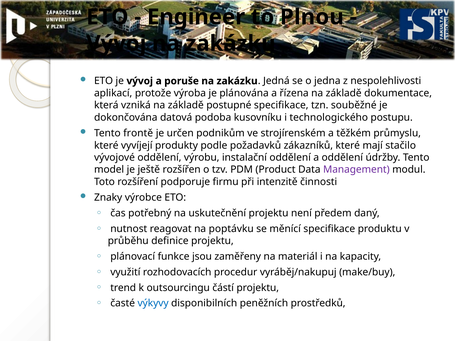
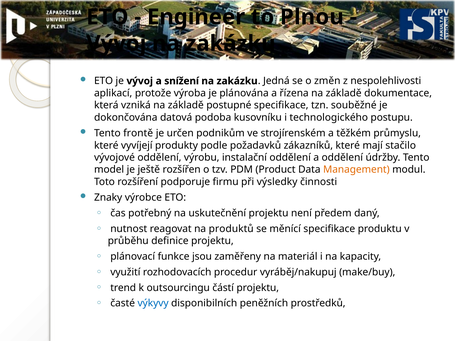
poruše: poruše -> snížení
jedna: jedna -> změn
Management colour: purple -> orange
intenzitě: intenzitě -> výsledky
poptávku: poptávku -> produktů
